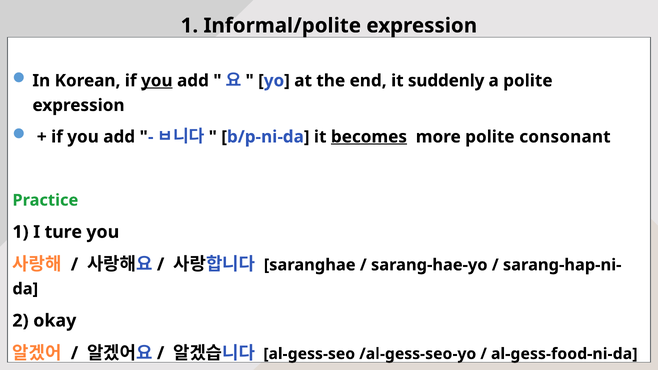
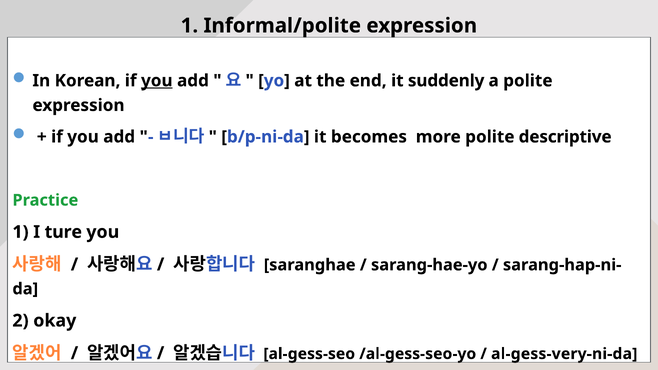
becomes underline: present -> none
consonant: consonant -> descriptive
al-gess-food-ni-da: al-gess-food-ni-da -> al-gess-very-ni-da
